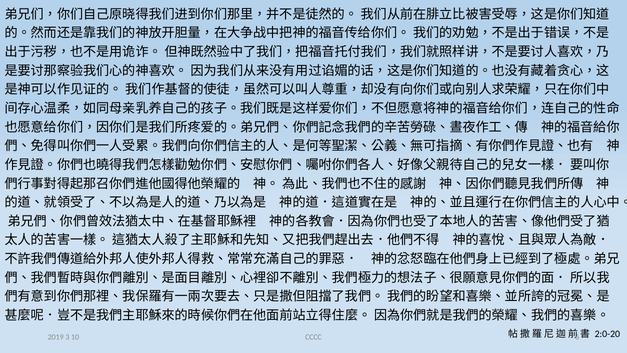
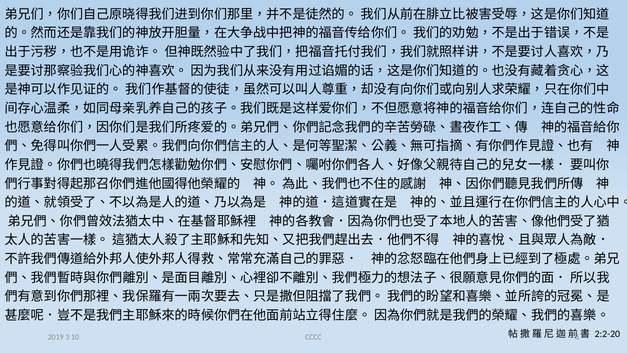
2:0-20: 2:0-20 -> 2:2-20
